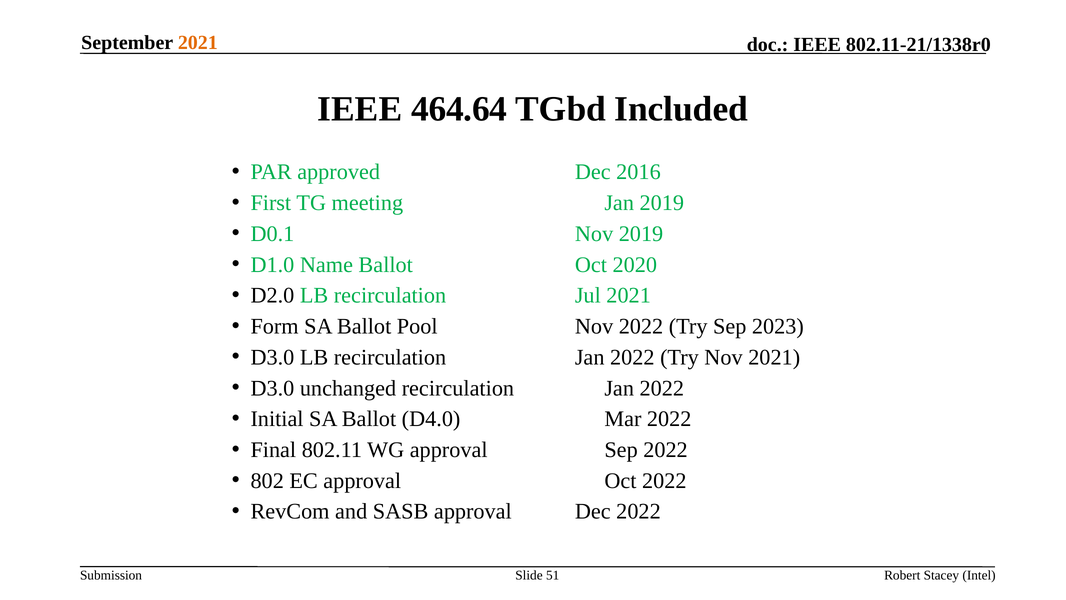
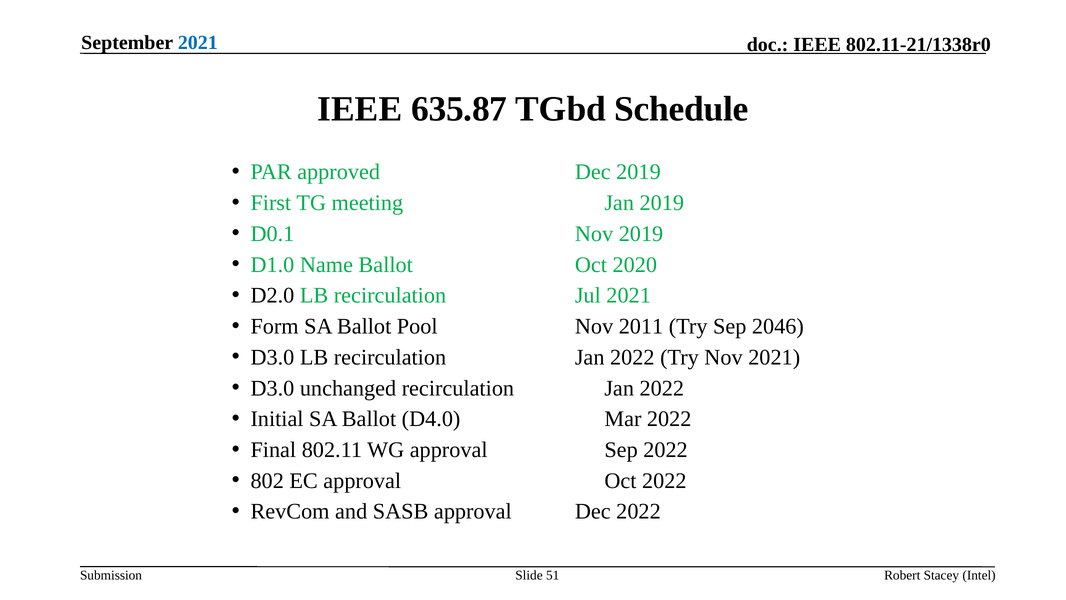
2021 at (198, 42) colour: orange -> blue
464.64: 464.64 -> 635.87
Included: Included -> Schedule
Dec 2016: 2016 -> 2019
Nov 2022: 2022 -> 2011
2023: 2023 -> 2046
